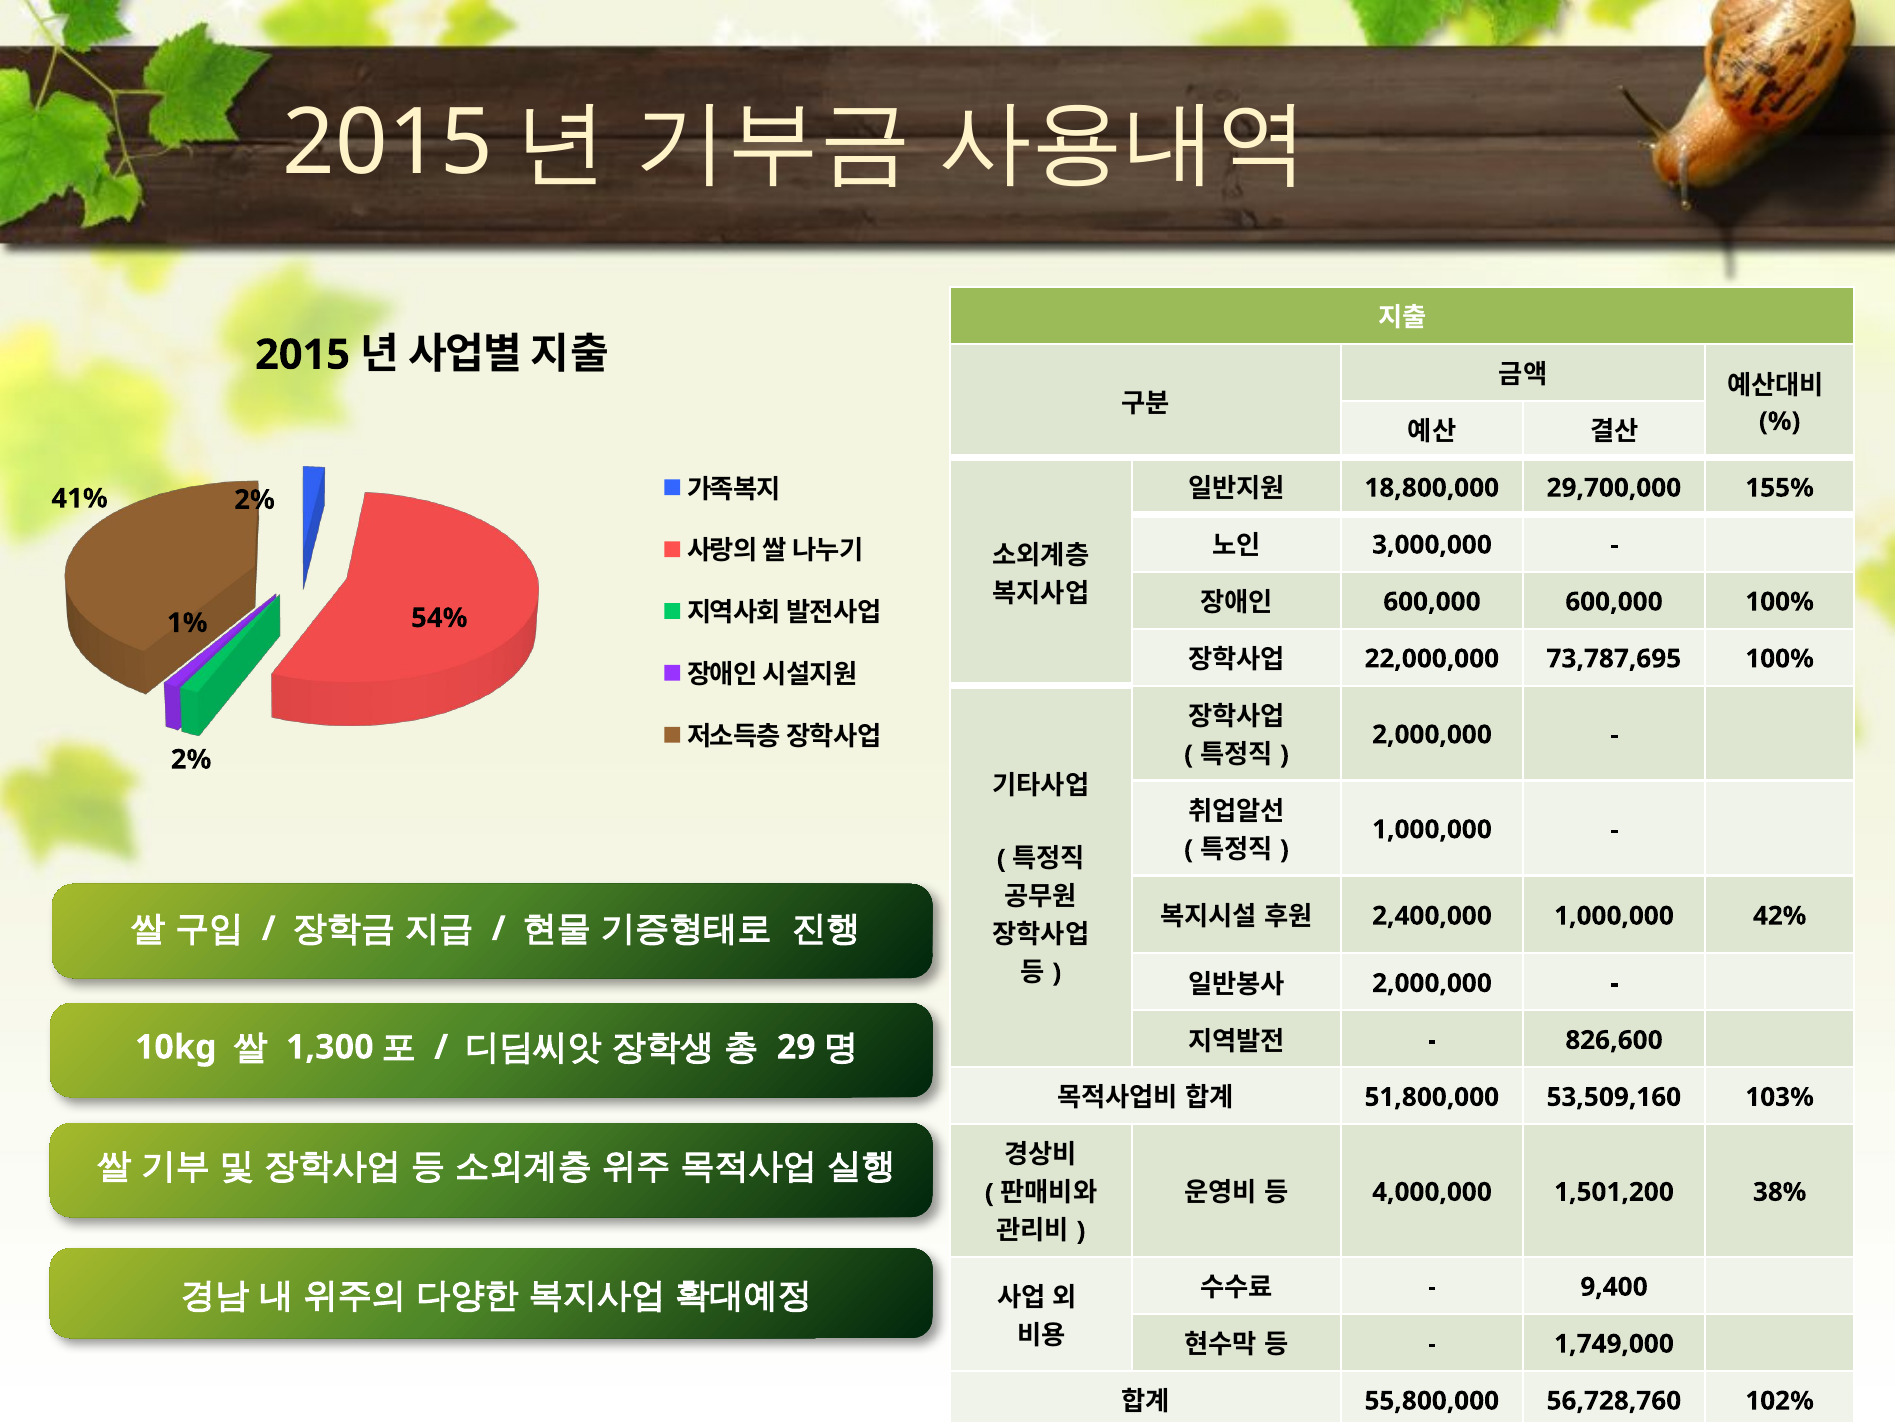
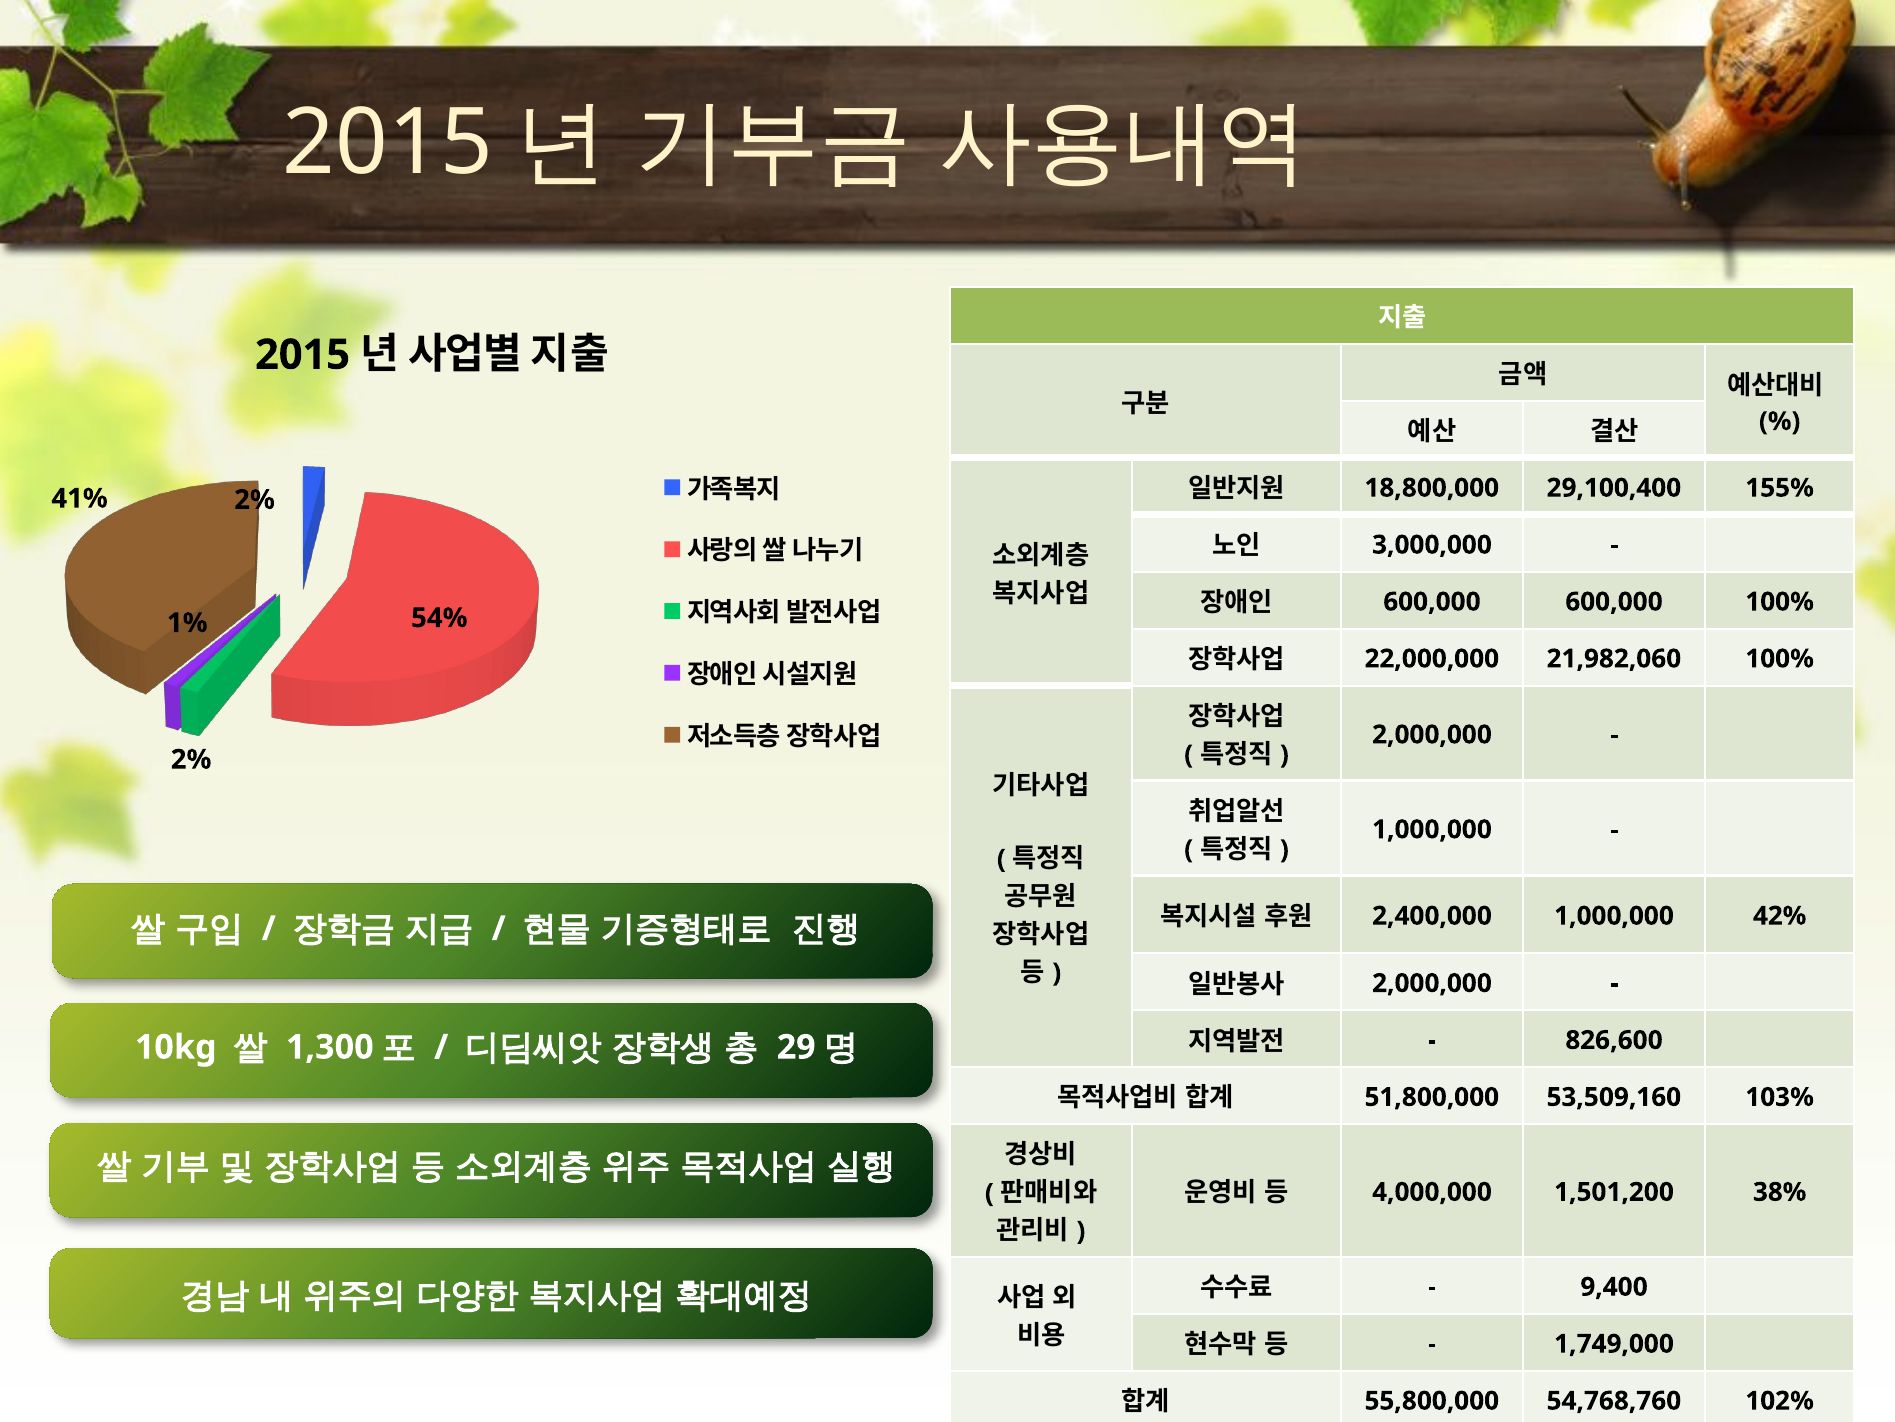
29,700,000: 29,700,000 -> 29,100,400
73,787,695: 73,787,695 -> 21,982,060
56,728,760: 56,728,760 -> 54,768,760
